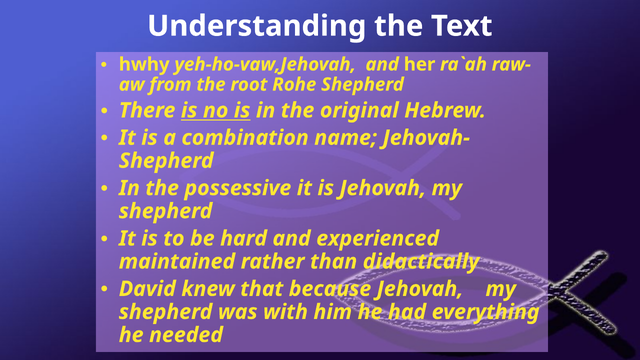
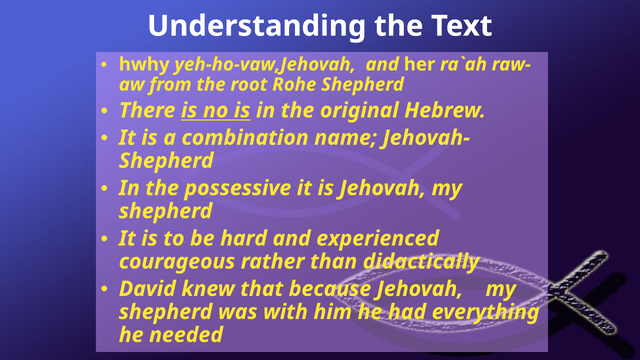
maintained: maintained -> courageous
